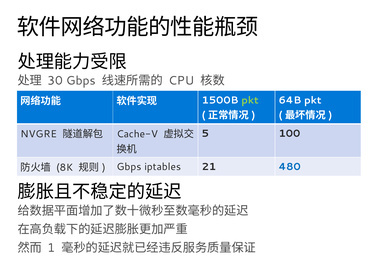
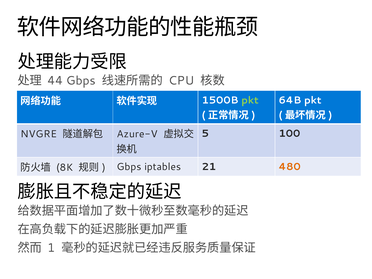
30: 30 -> 44
Cache-V: Cache-V -> Azure-V
480 colour: blue -> orange
